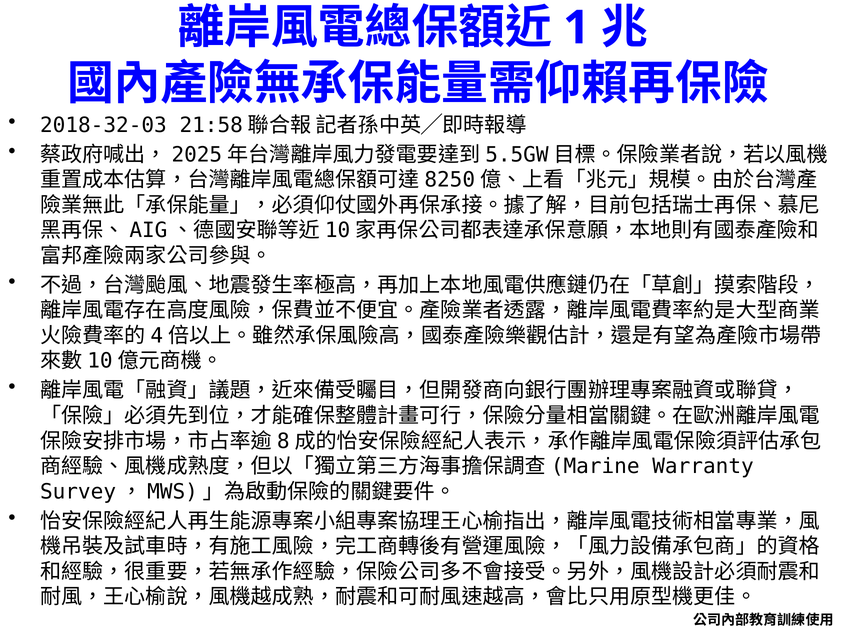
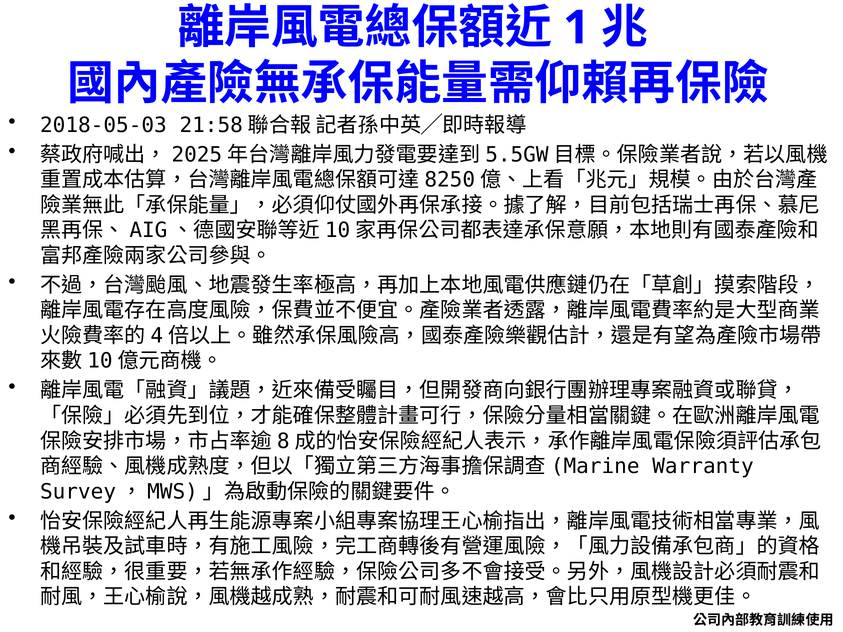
2018-32-03: 2018-32-03 -> 2018-05-03
